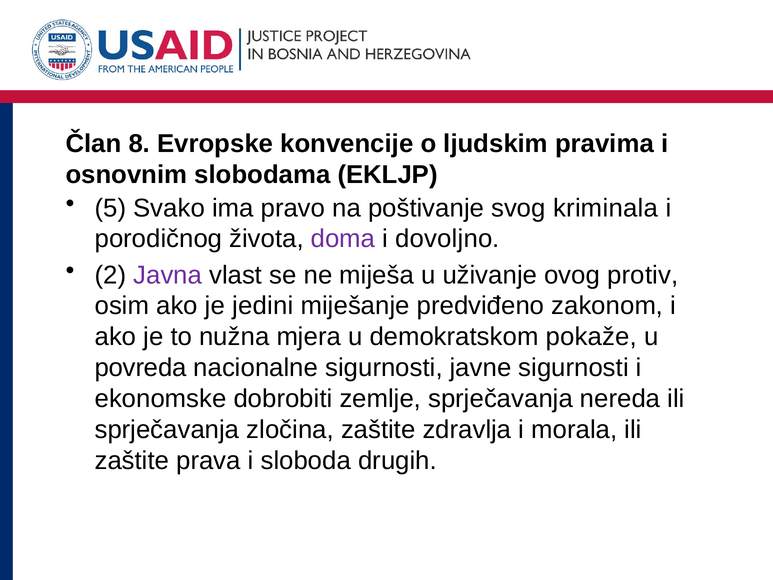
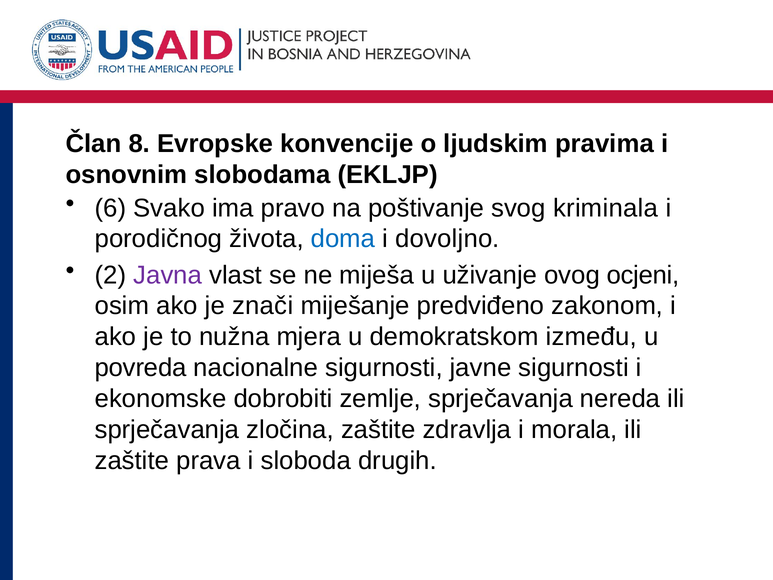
5: 5 -> 6
doma colour: purple -> blue
protiv: protiv -> ocjeni
jedini: jedini -> znači
pokaže: pokaže -> između
